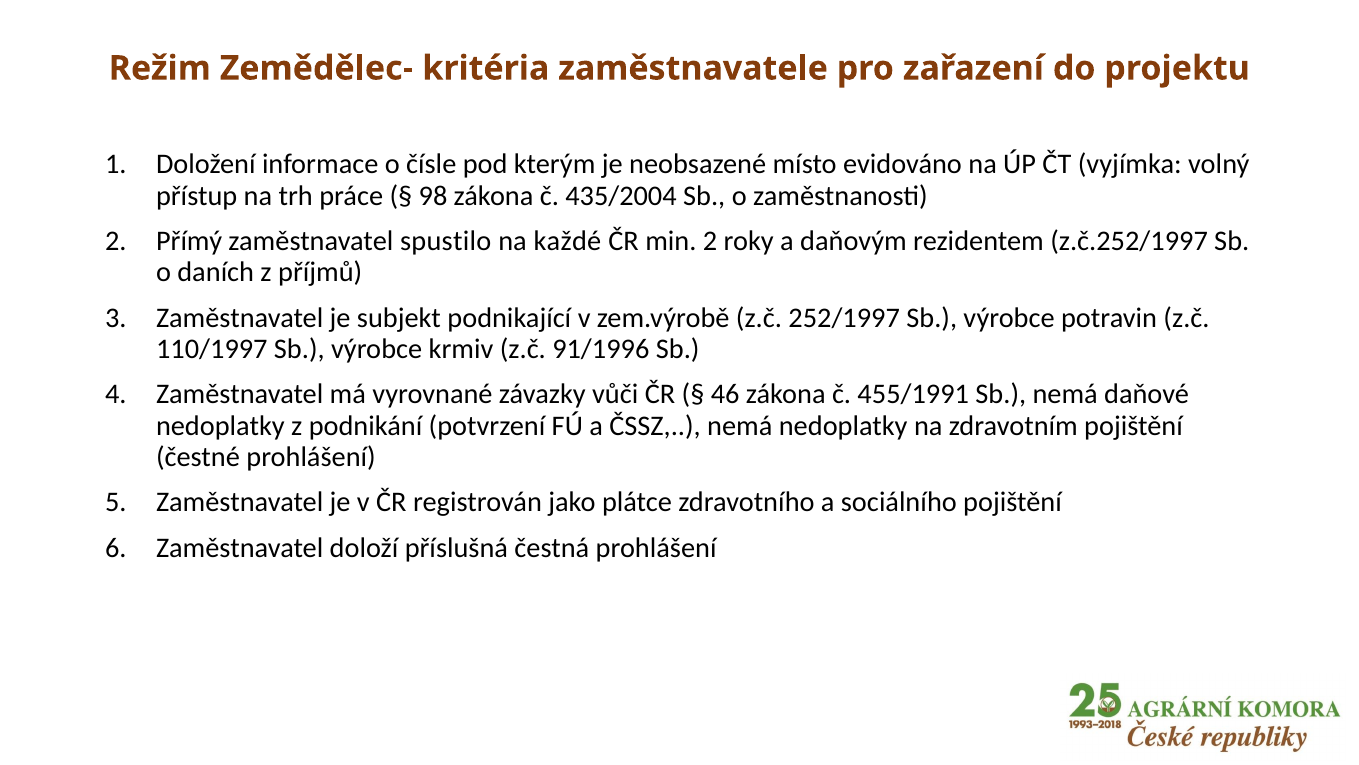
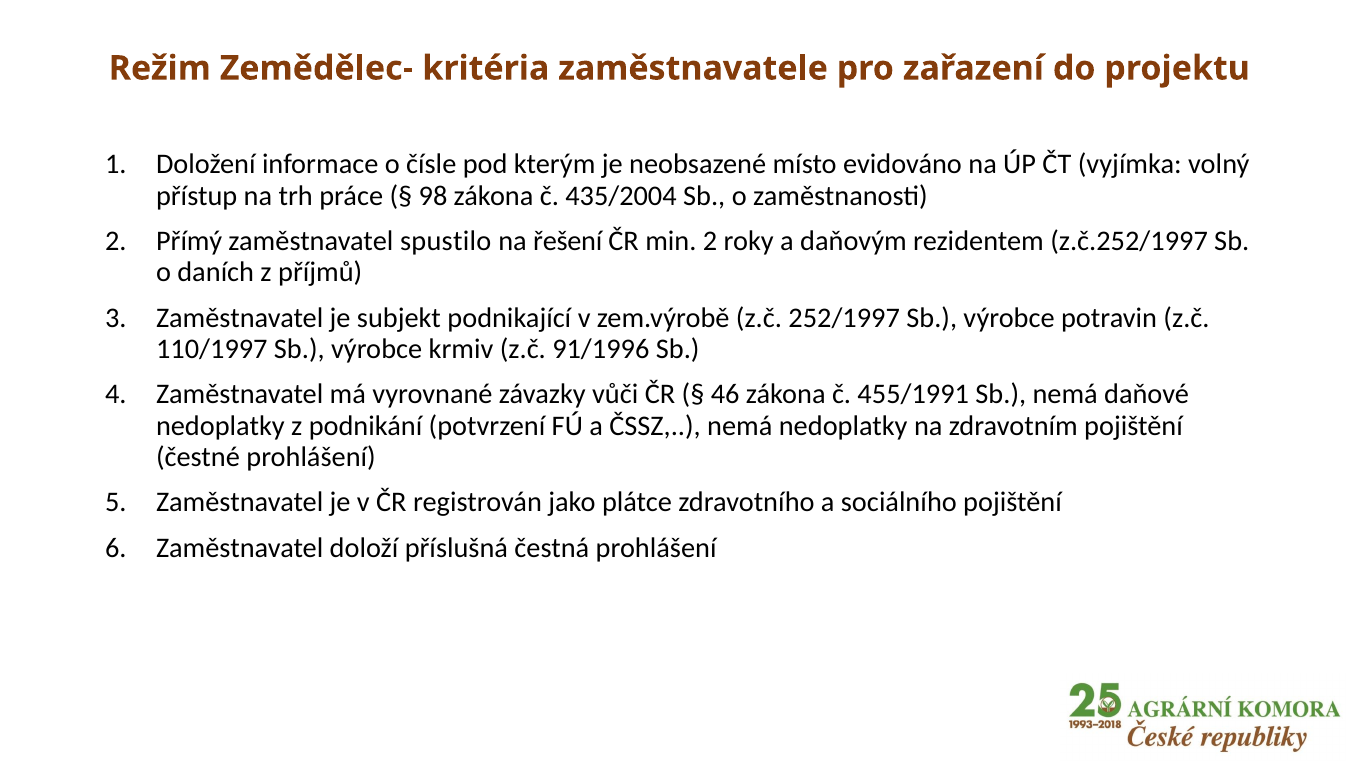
každé: každé -> řešení
